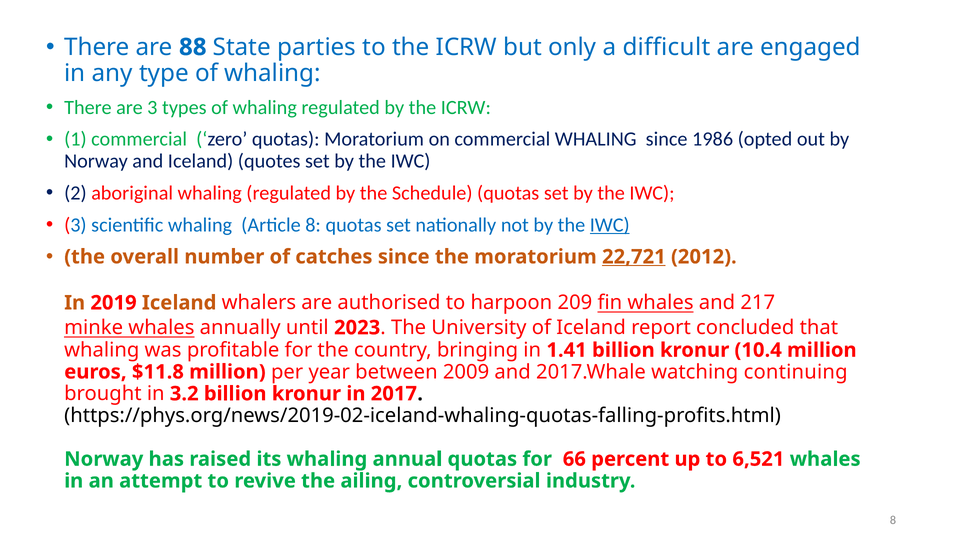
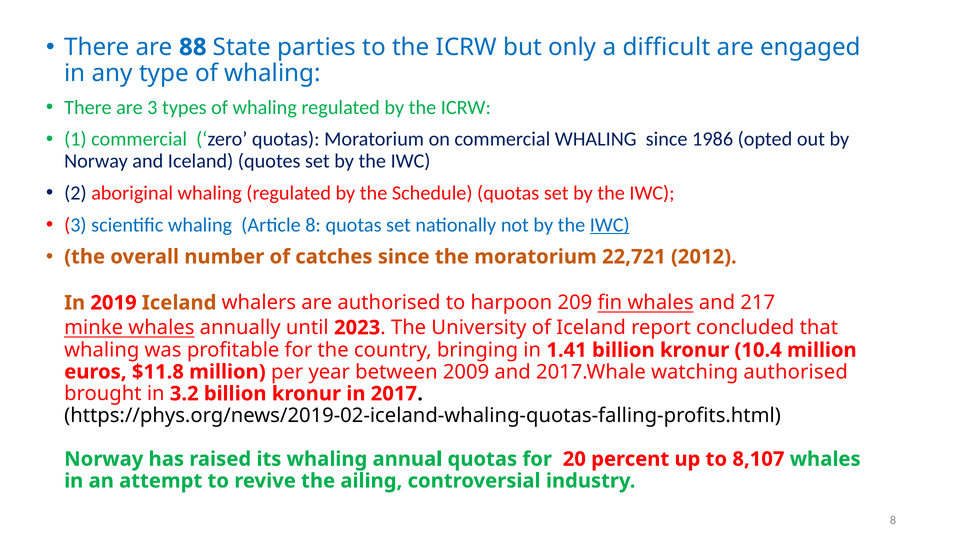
22,721 underline: present -> none
watching continuing: continuing -> authorised
66: 66 -> 20
6,521: 6,521 -> 8,107
